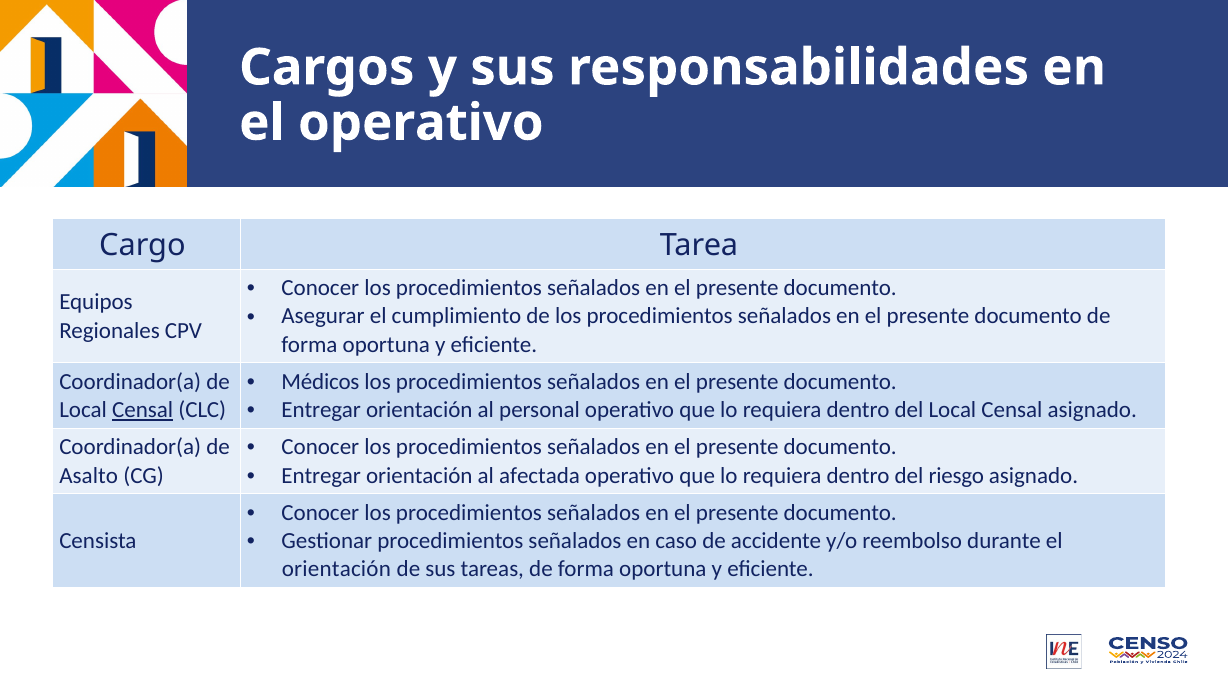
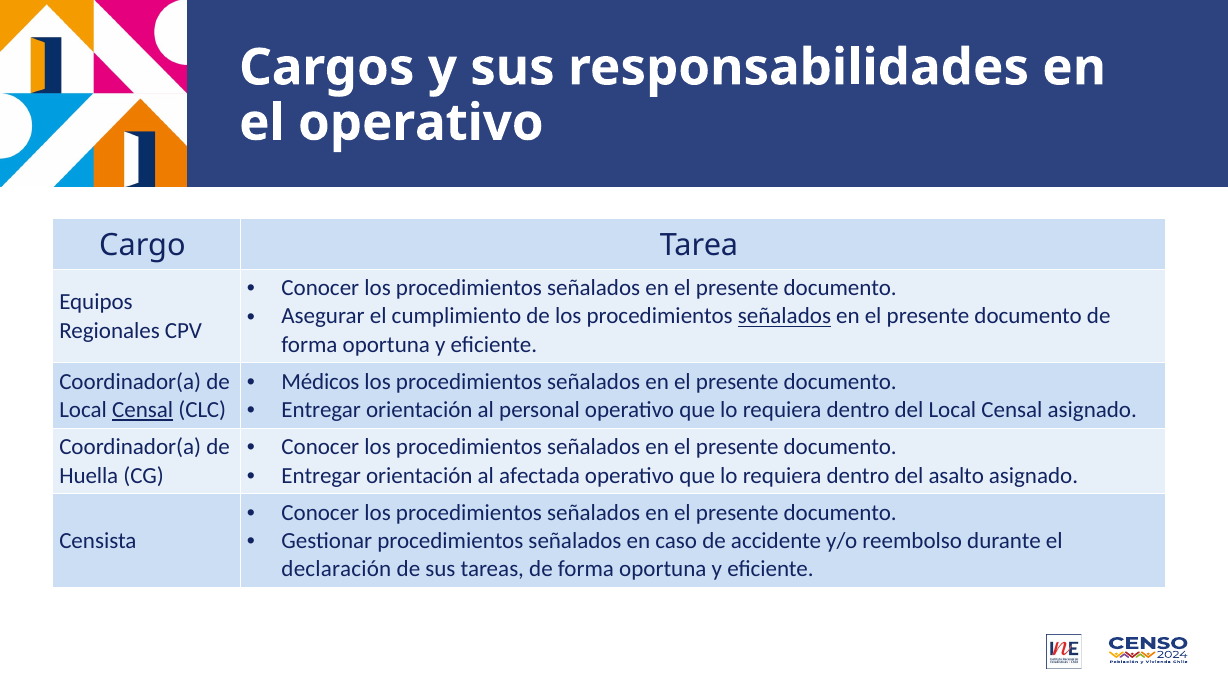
señalados at (784, 316) underline: none -> present
riesgo: riesgo -> asalto
Asalto: Asalto -> Huella
orientación at (336, 569): orientación -> declaración
